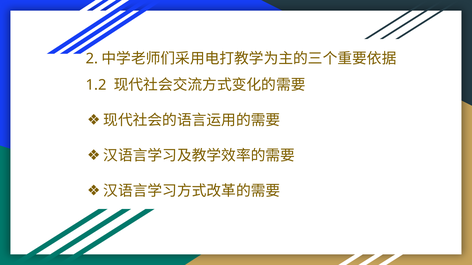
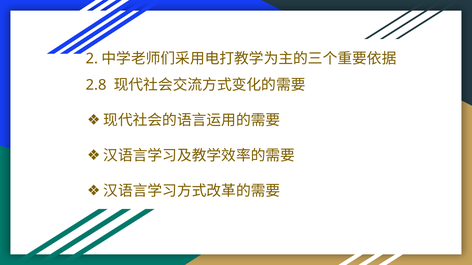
1.2: 1.2 -> 2.8
